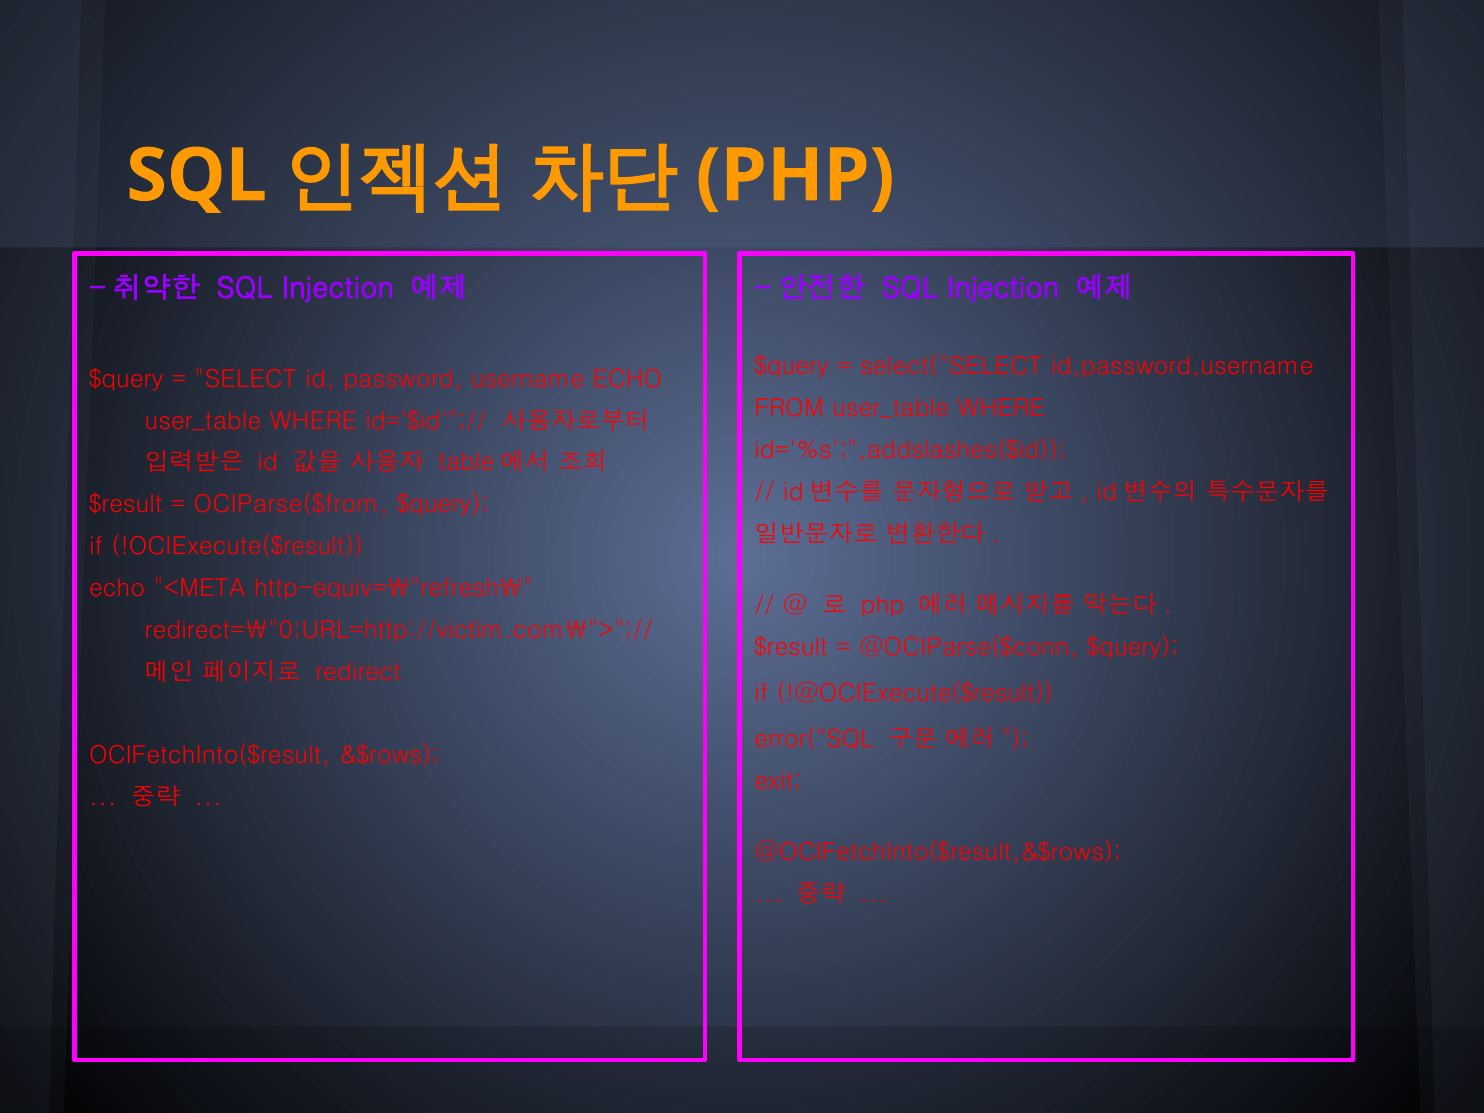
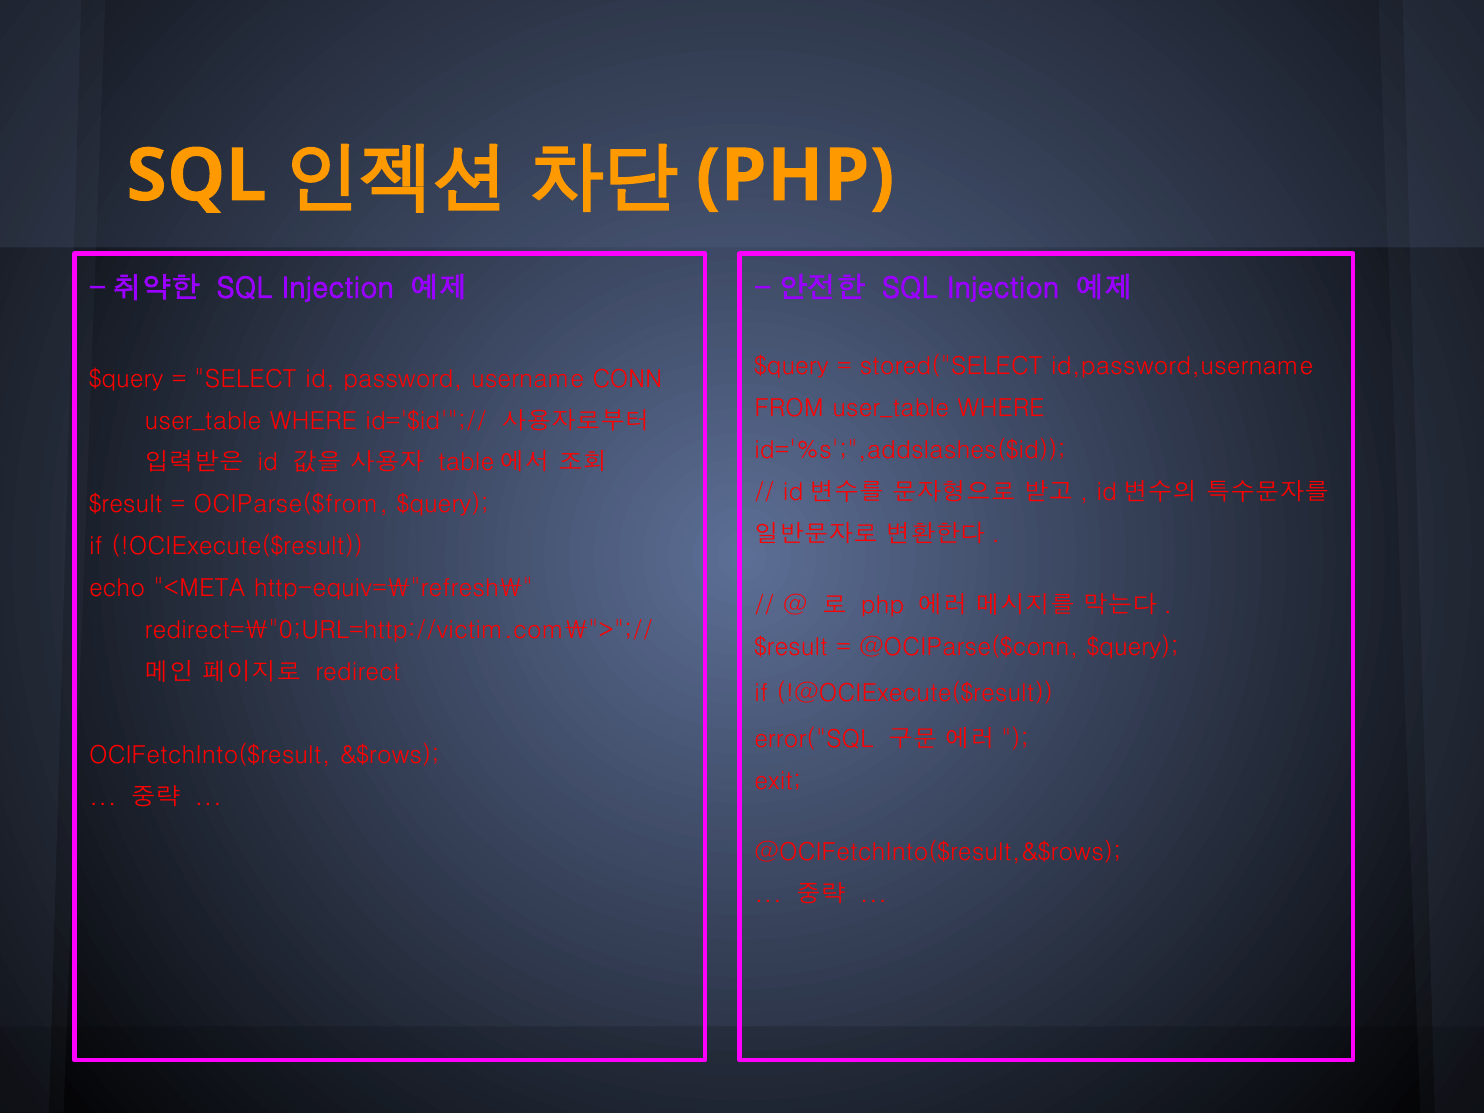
select("SELECT: select("SELECT -> stored("SELECT
username ECHO: ECHO -> CONN
